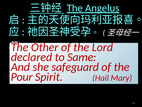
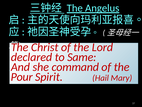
Other: Other -> Christ
safeguard: safeguard -> command
